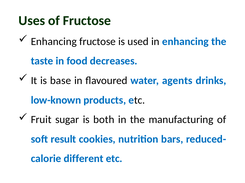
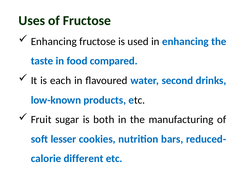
decreases: decreases -> compared
base: base -> each
agents: agents -> second
result: result -> lesser
